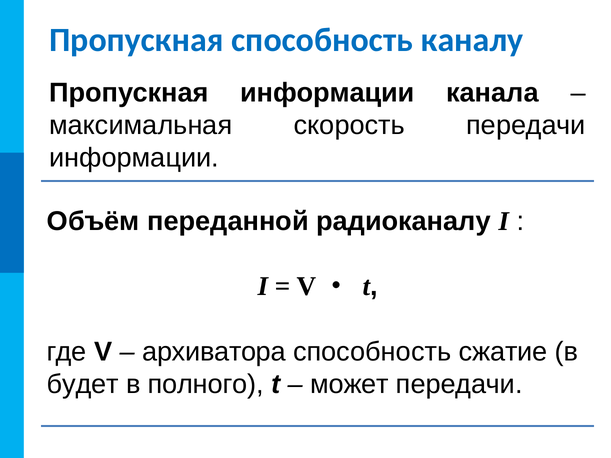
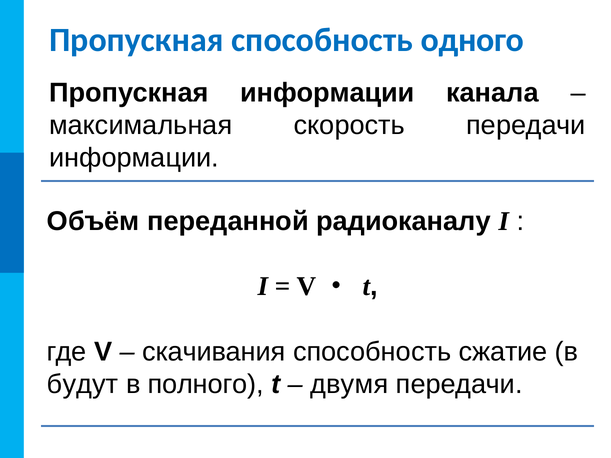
каналу: каналу -> одного
архиватора: архиватора -> скачивания
будет: будет -> будут
может: может -> двумя
